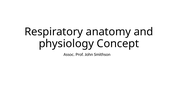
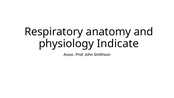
Concept: Concept -> Indicate
